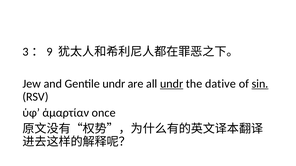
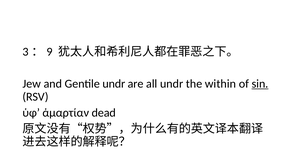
undr at (172, 84) underline: present -> none
dative: dative -> within
once: once -> dead
